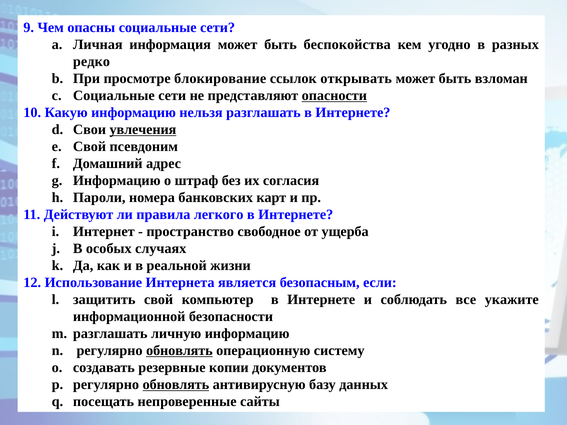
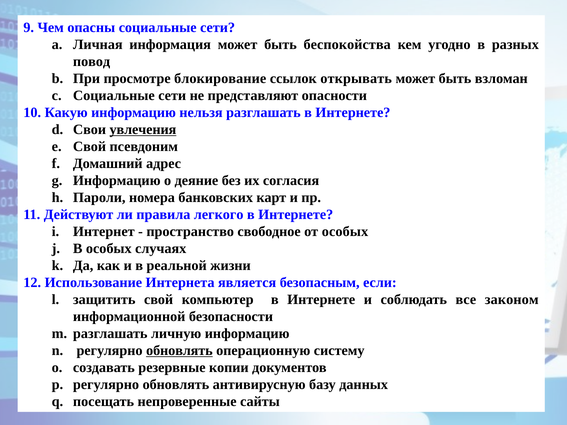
редко: редко -> повод
опасности underline: present -> none
штраф: штраф -> деяние
от ущерба: ущерба -> особых
укажите: укажите -> законом
обновлять at (176, 385) underline: present -> none
